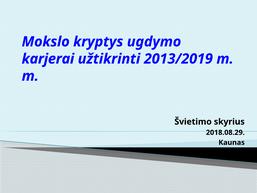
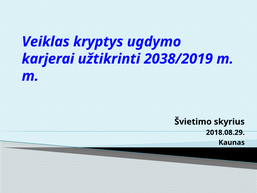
Mokslo: Mokslo -> Veiklas
2013/2019: 2013/2019 -> 2038/2019
